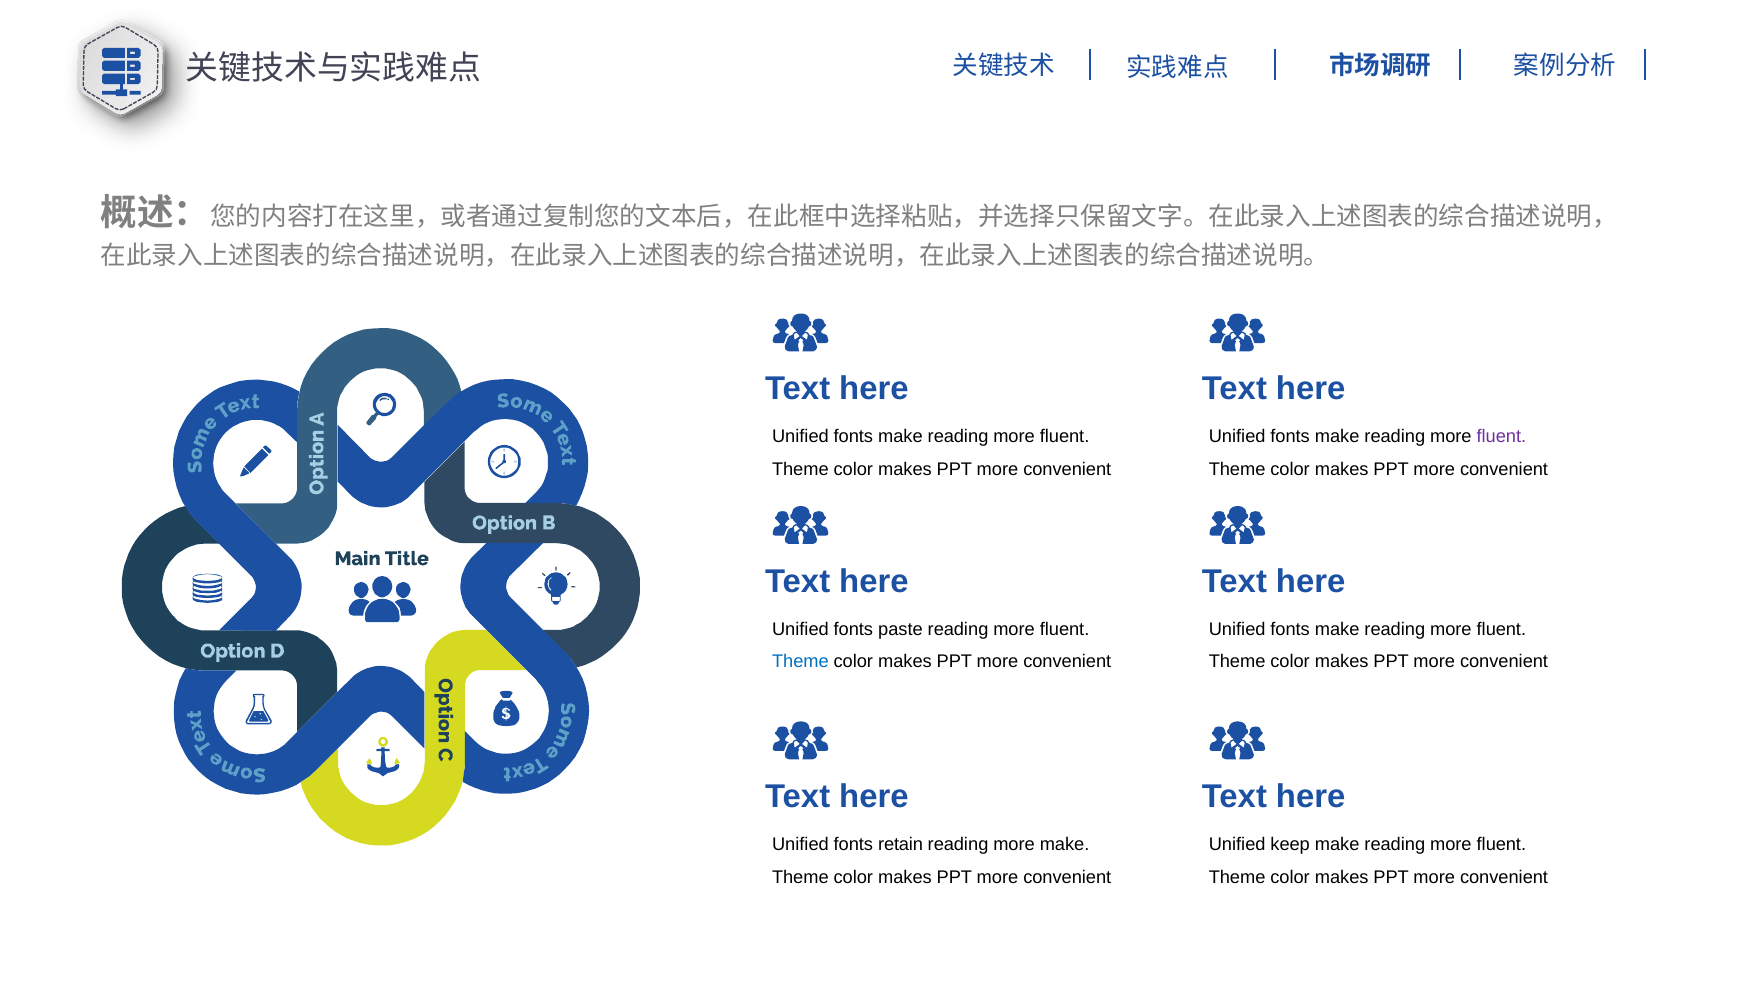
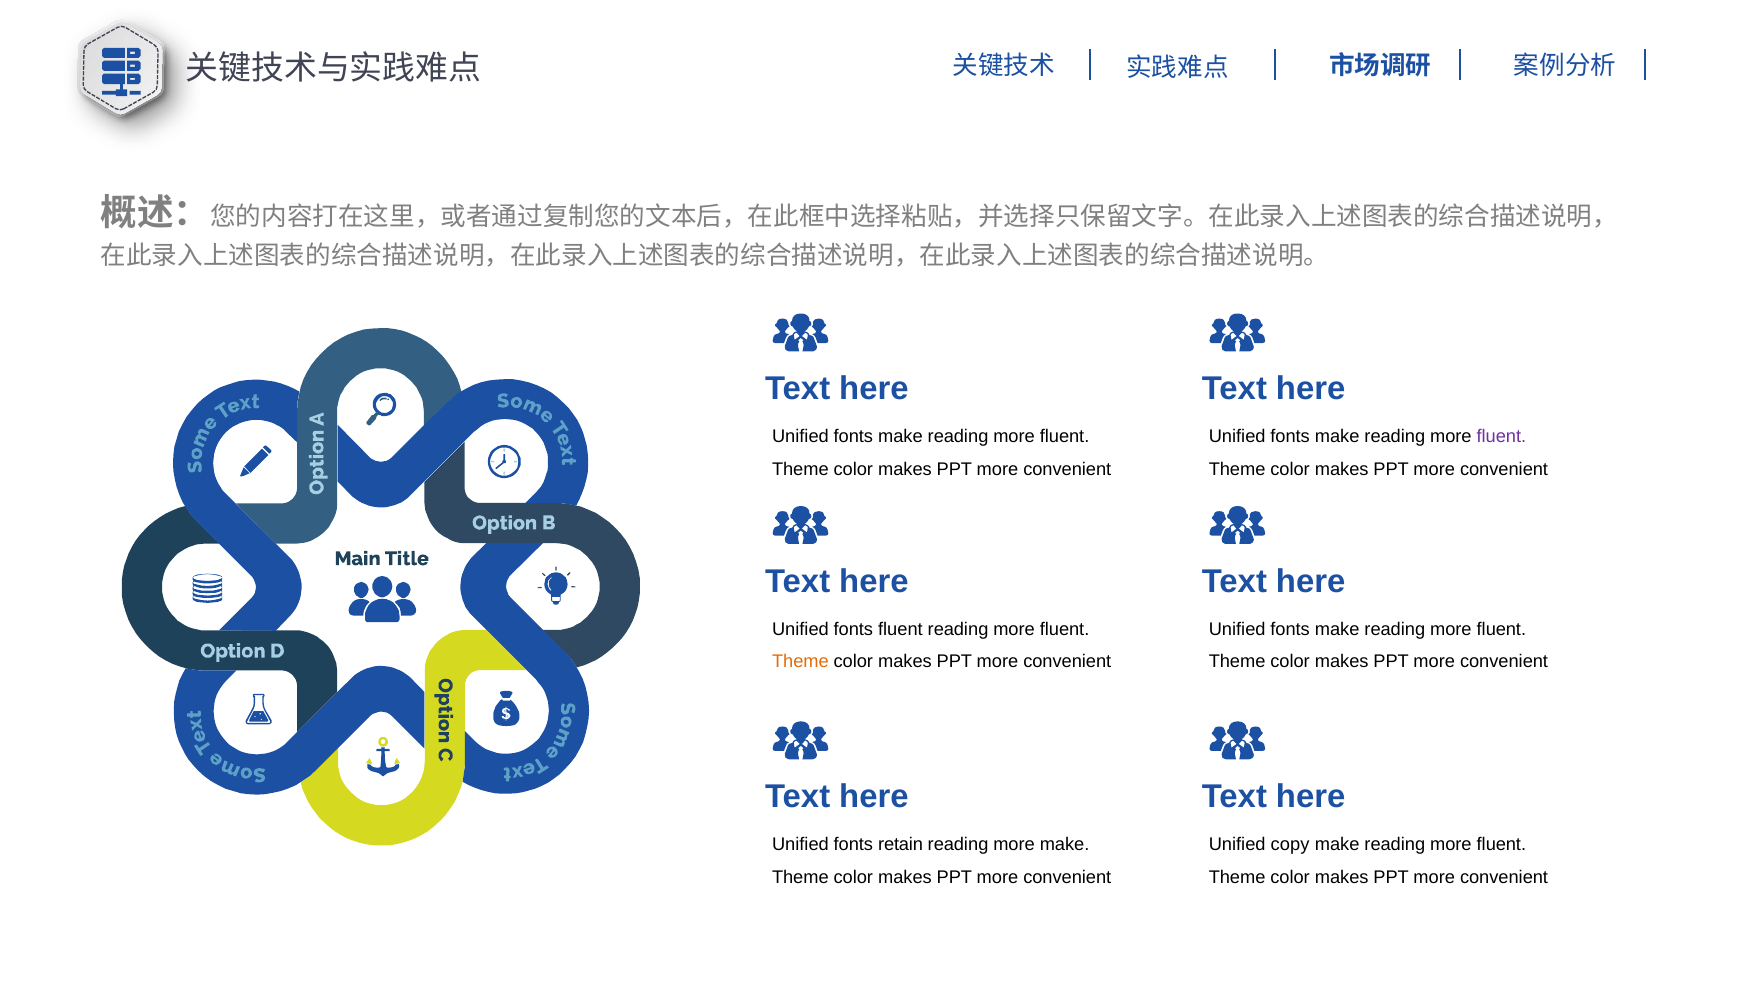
fonts paste: paste -> fluent
Theme at (800, 662) colour: blue -> orange
keep: keep -> copy
